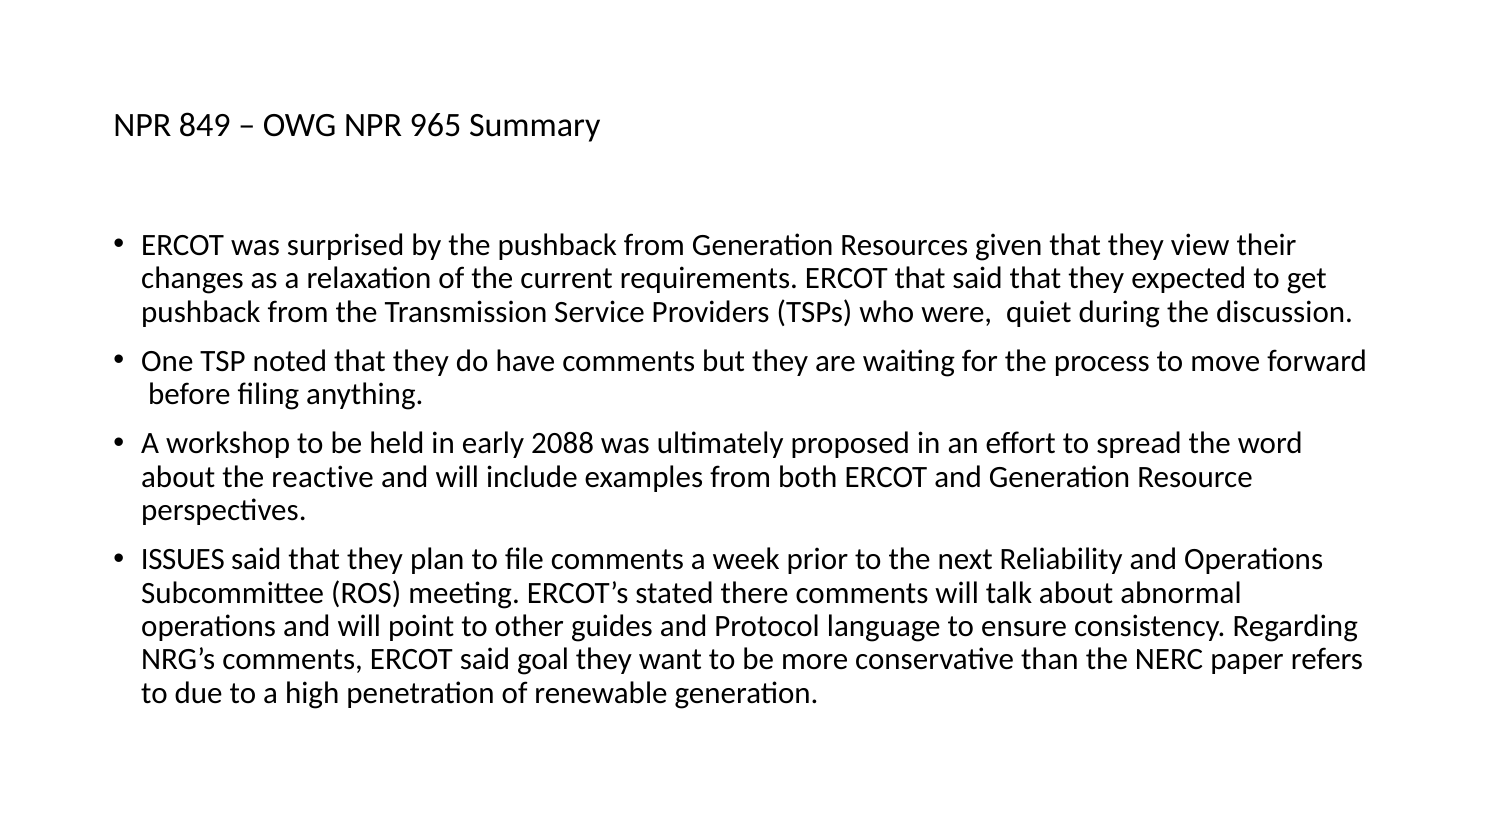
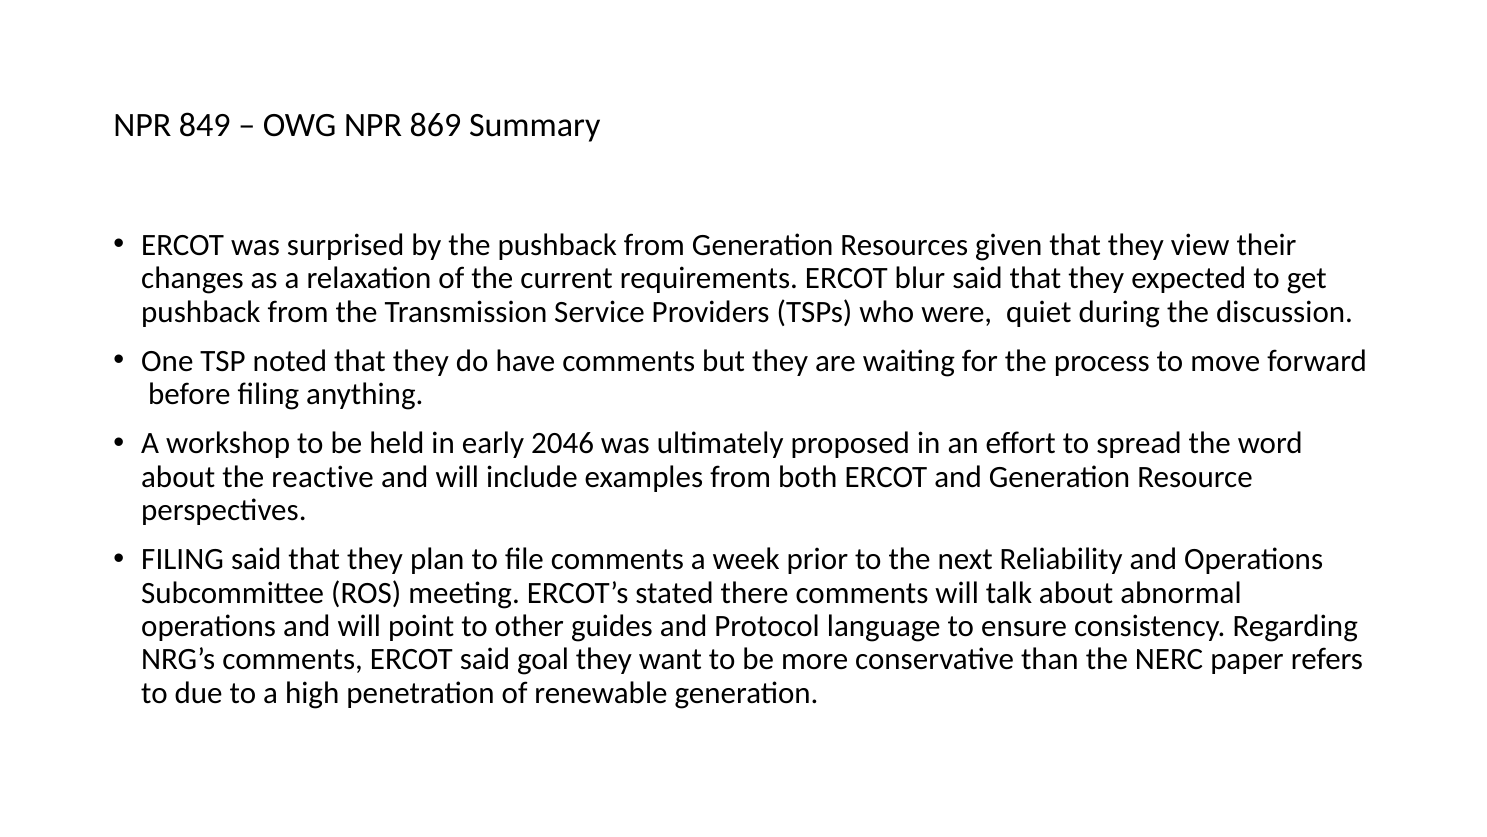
965: 965 -> 869
ERCOT that: that -> blur
2088: 2088 -> 2046
ISSUES at (183, 559): ISSUES -> FILING
